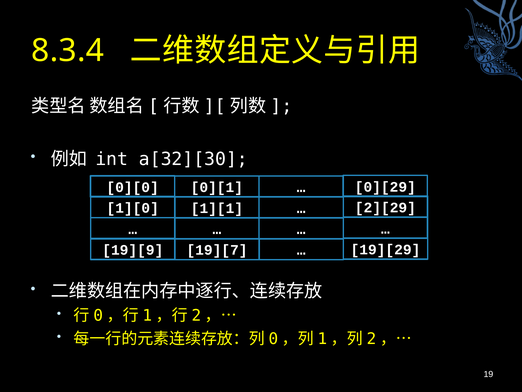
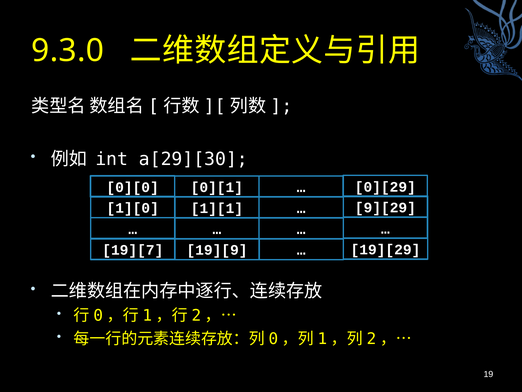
8.3.4: 8.3.4 -> 9.3.0
a[32][30: a[32][30 -> a[29][30
2][29: 2][29 -> 9][29
19][9: 19][9 -> 19][7
19][7: 19][7 -> 19][9
